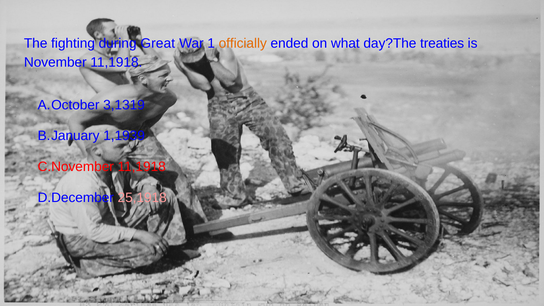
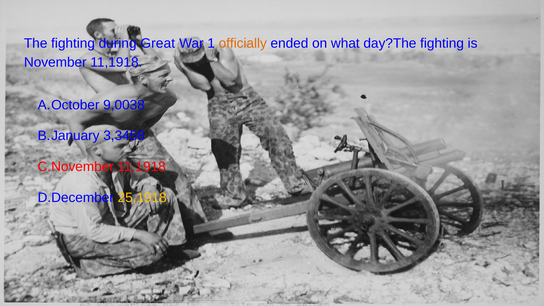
day?The treaties: treaties -> fighting
3,1319: 3,1319 -> 9,0038
1,1939: 1,1939 -> 3,3458
25,1918 colour: pink -> yellow
